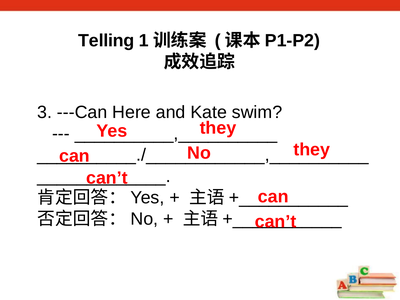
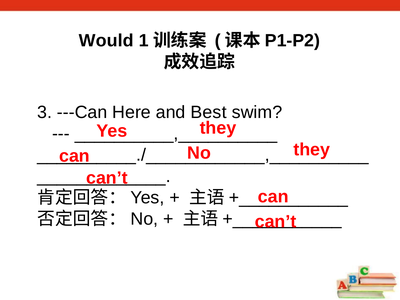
Telling: Telling -> Would
Kate: Kate -> Best
